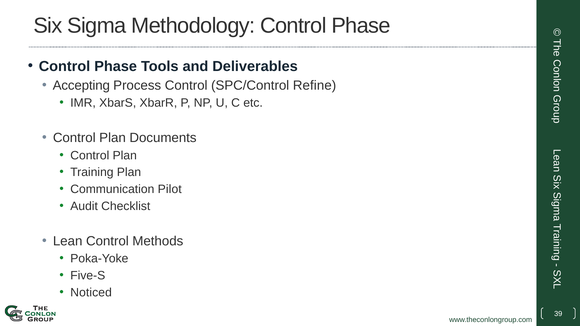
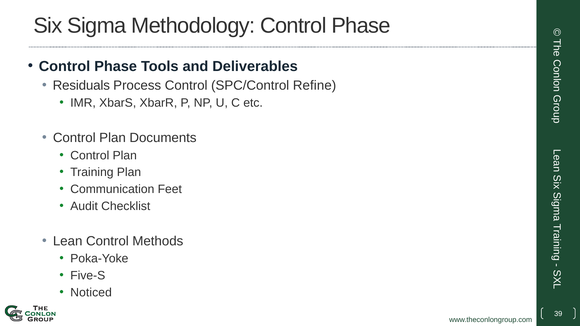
Accepting: Accepting -> Residuals
Pilot: Pilot -> Feet
